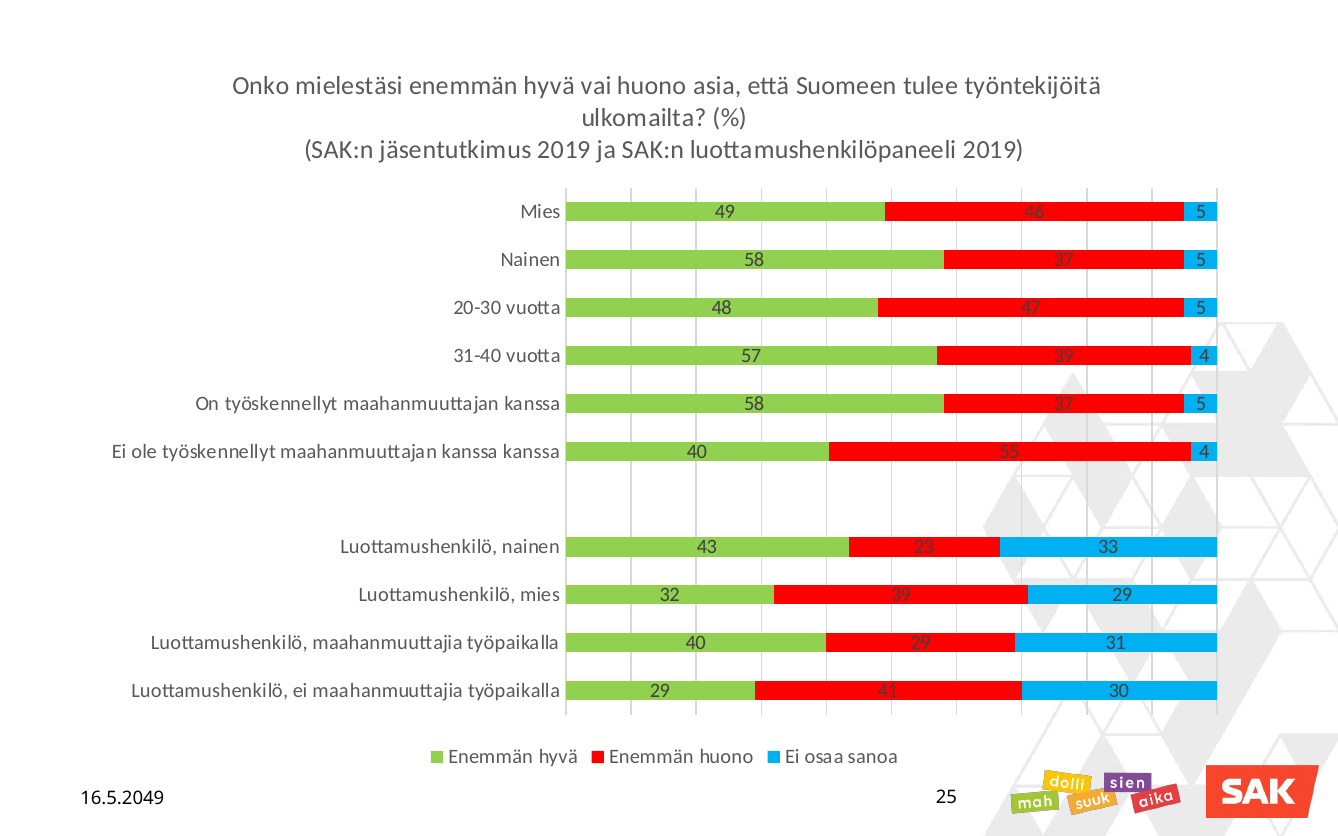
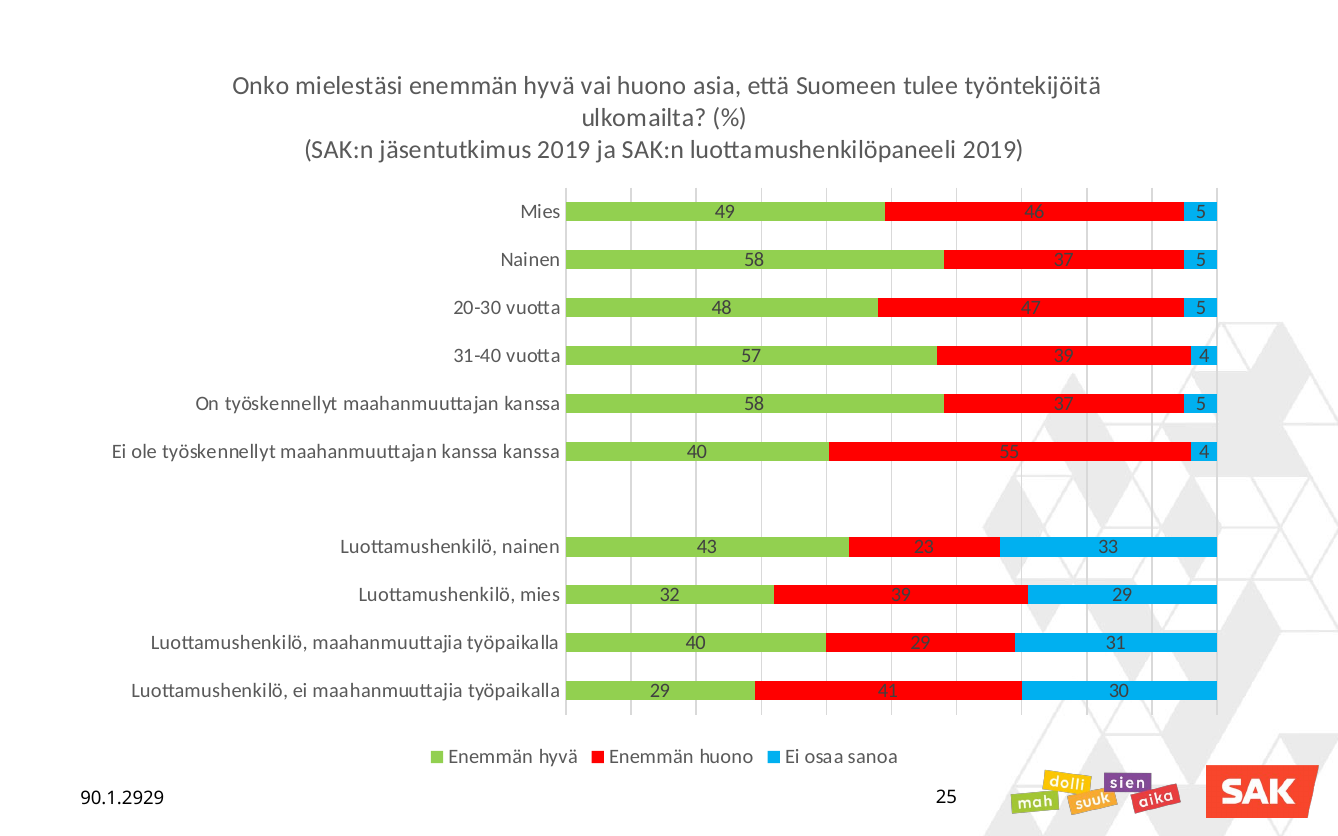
16.5.2049: 16.5.2049 -> 90.1.2929
